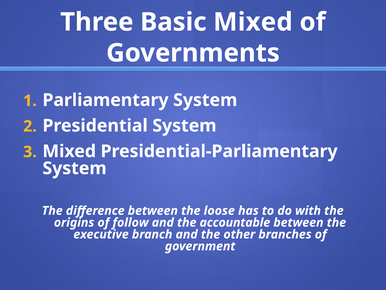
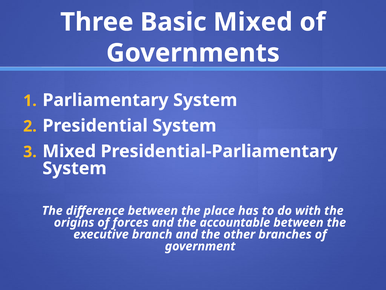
loose: loose -> place
follow: follow -> forces
